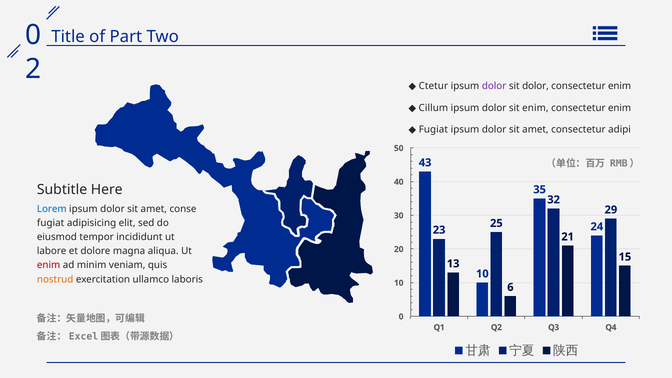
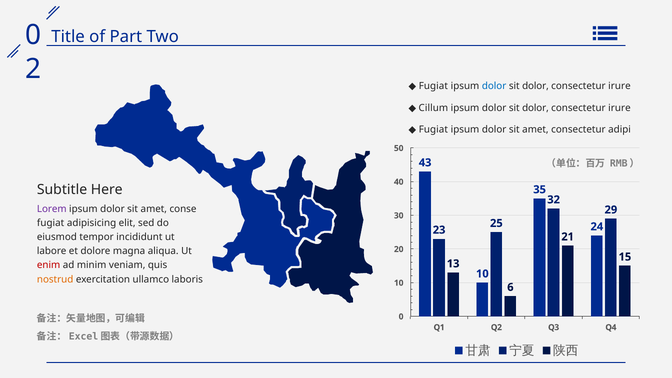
Ctetur at (433, 86): Ctetur -> Fugiat
dolor at (494, 86) colour: purple -> blue
enim at (620, 86): enim -> irure
enim at (535, 108): enim -> dolor
enim at (620, 108): enim -> irure
Lorem colour: blue -> purple
